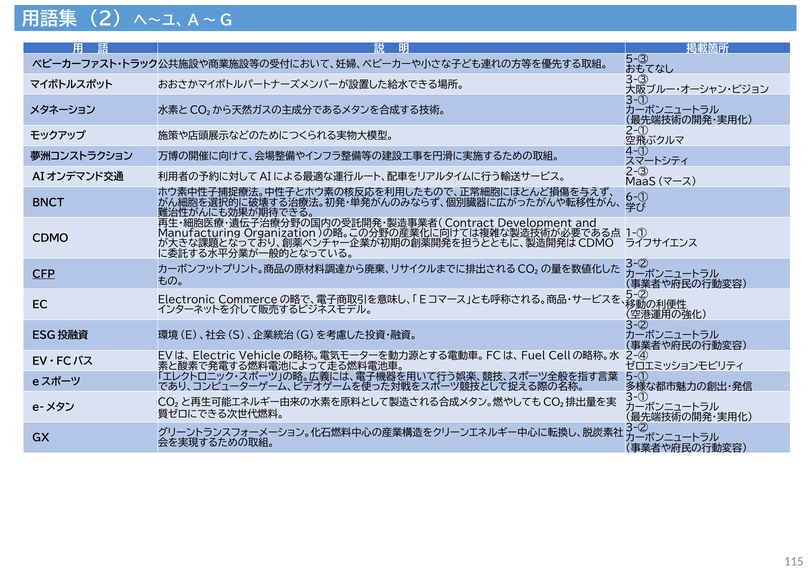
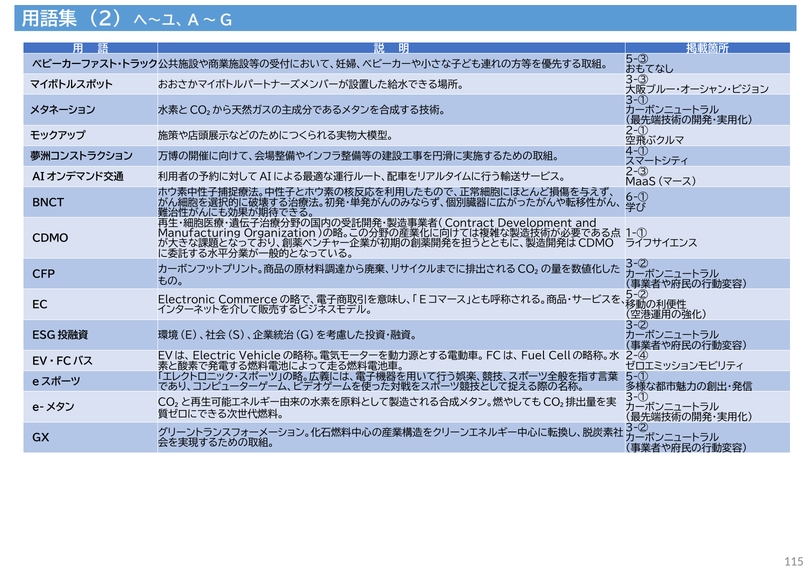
CFP underline: present -> none
